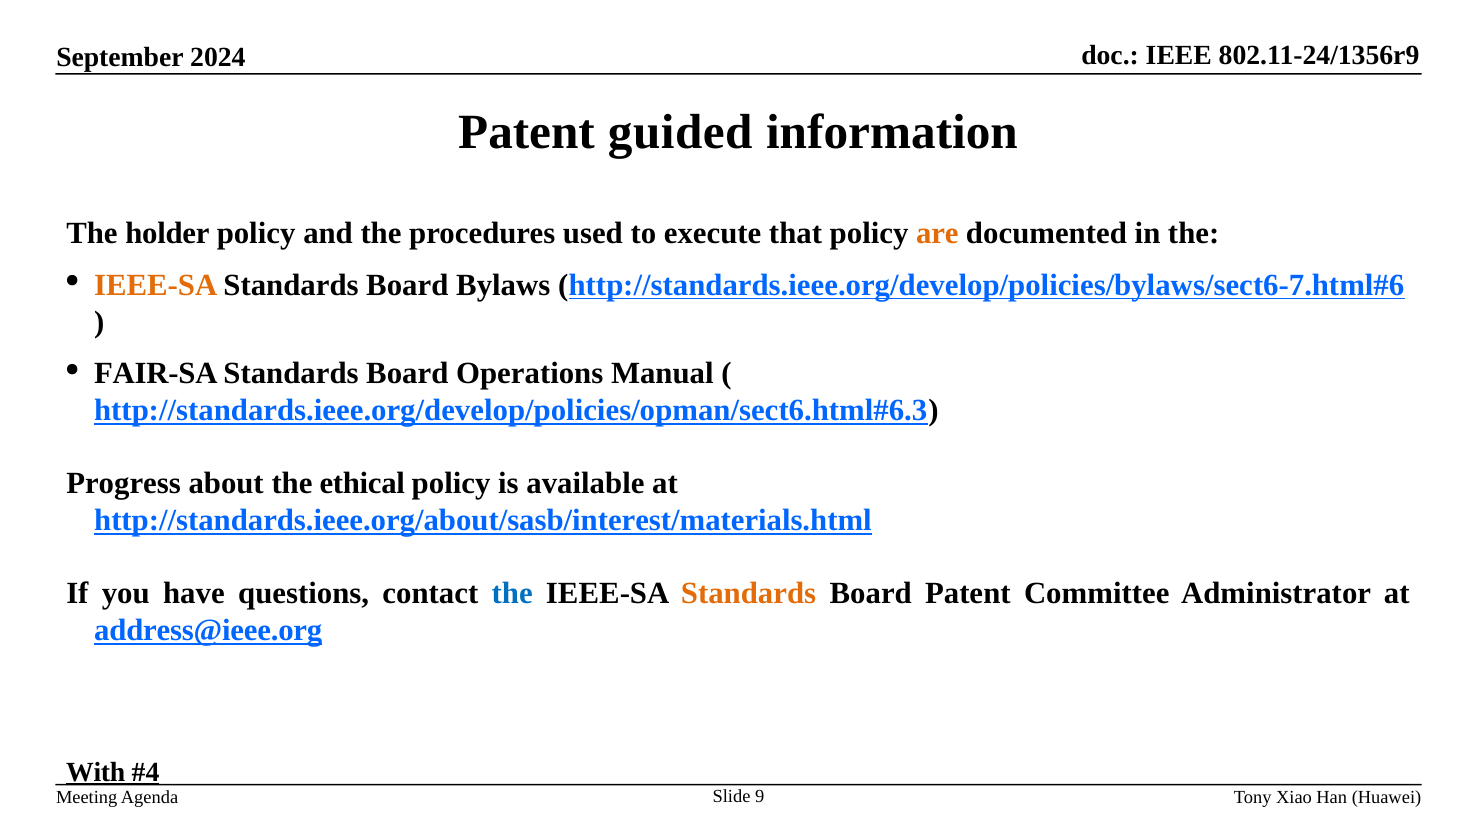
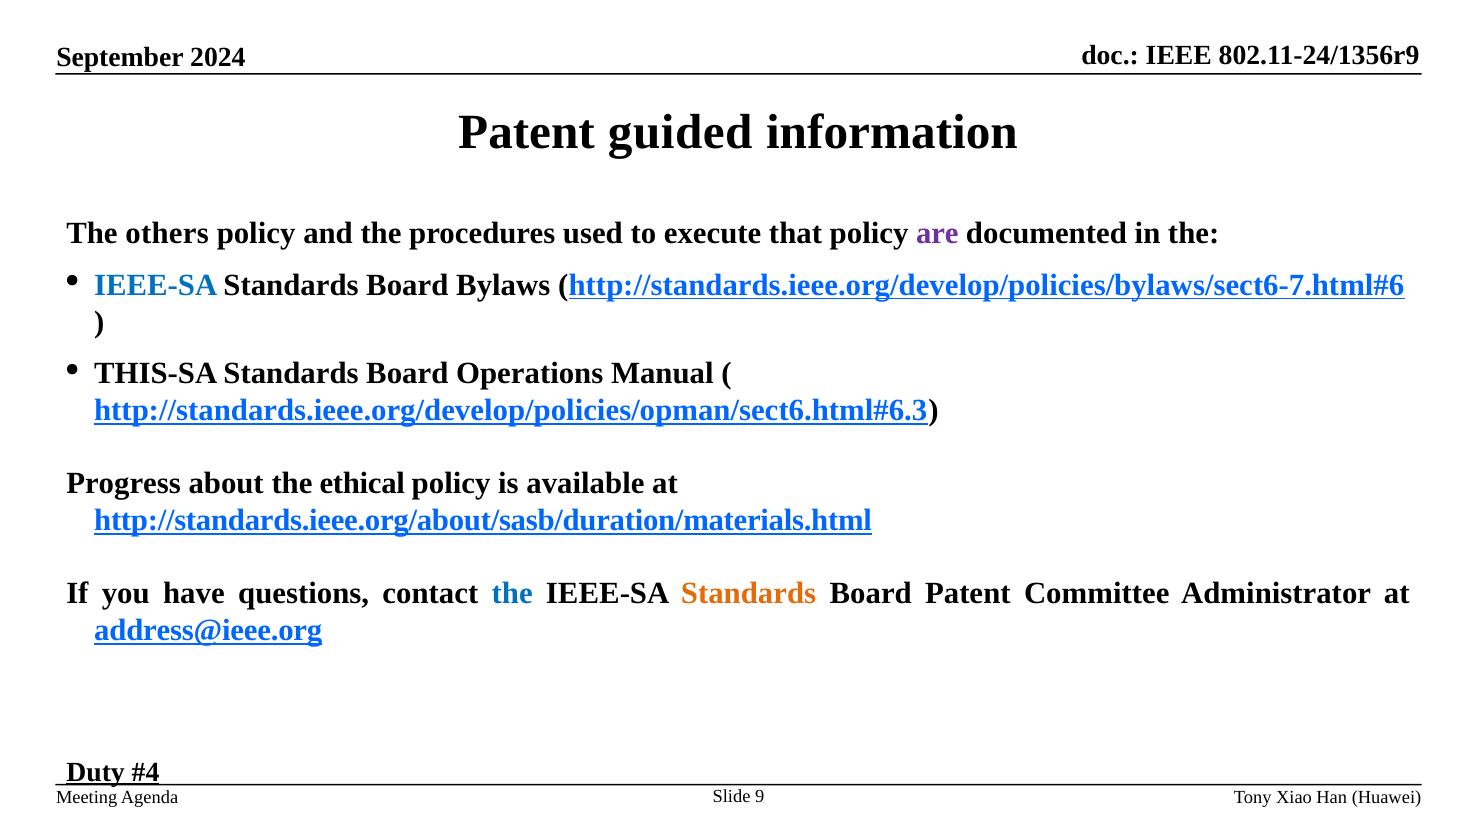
holder: holder -> others
are colour: orange -> purple
IEEE-SA at (156, 285) colour: orange -> blue
FAIR-SA: FAIR-SA -> THIS-SA
http://standards.ieee.org/about/sasb/interest/materials.html: http://standards.ieee.org/about/sasb/interest/materials.html -> http://standards.ieee.org/about/sasb/duration/materials.html
With: With -> Duty
